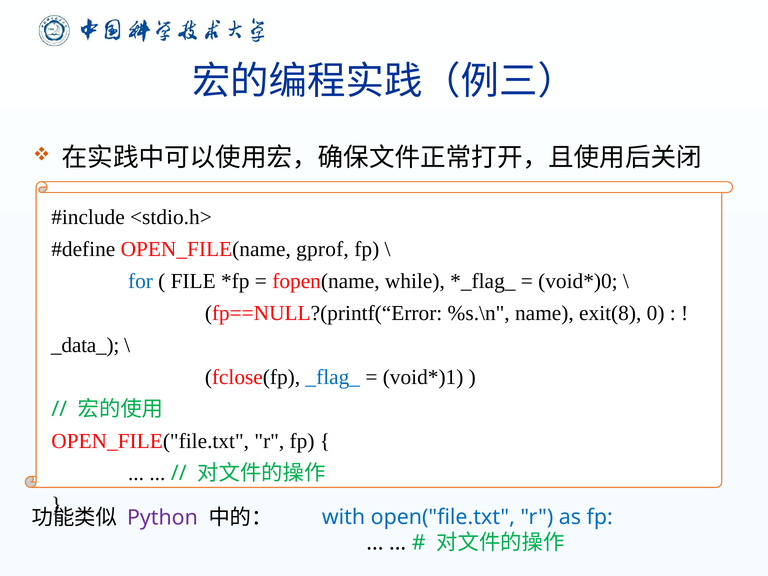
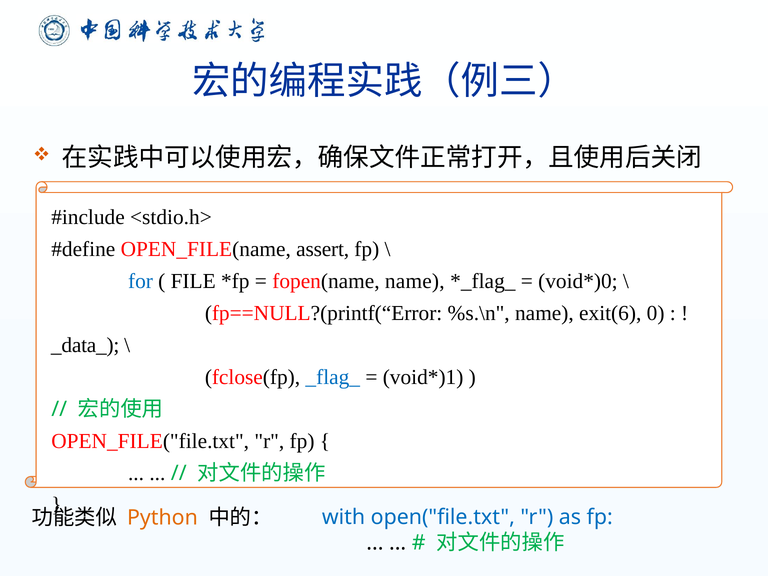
gprof: gprof -> assert
fopen(name while: while -> name
exit(8: exit(8 -> exit(6
Python colour: purple -> orange
